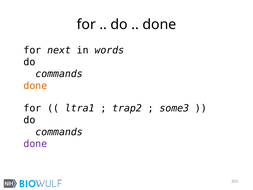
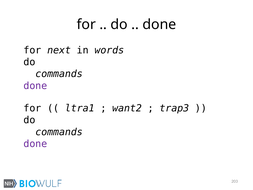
done at (35, 86) colour: orange -> purple
trap2: trap2 -> want2
some3: some3 -> trap3
